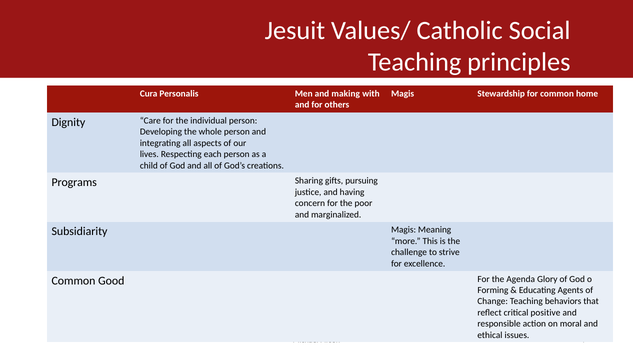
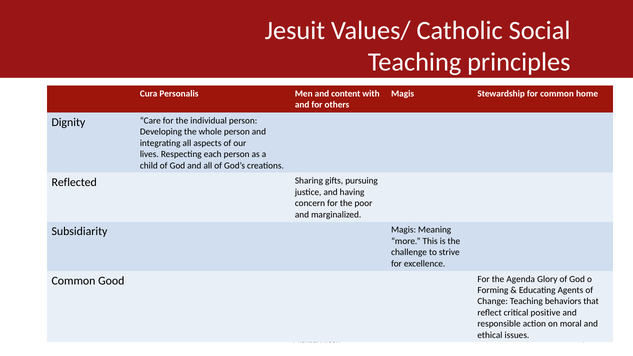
making: making -> content
Programs: Programs -> Reflected
